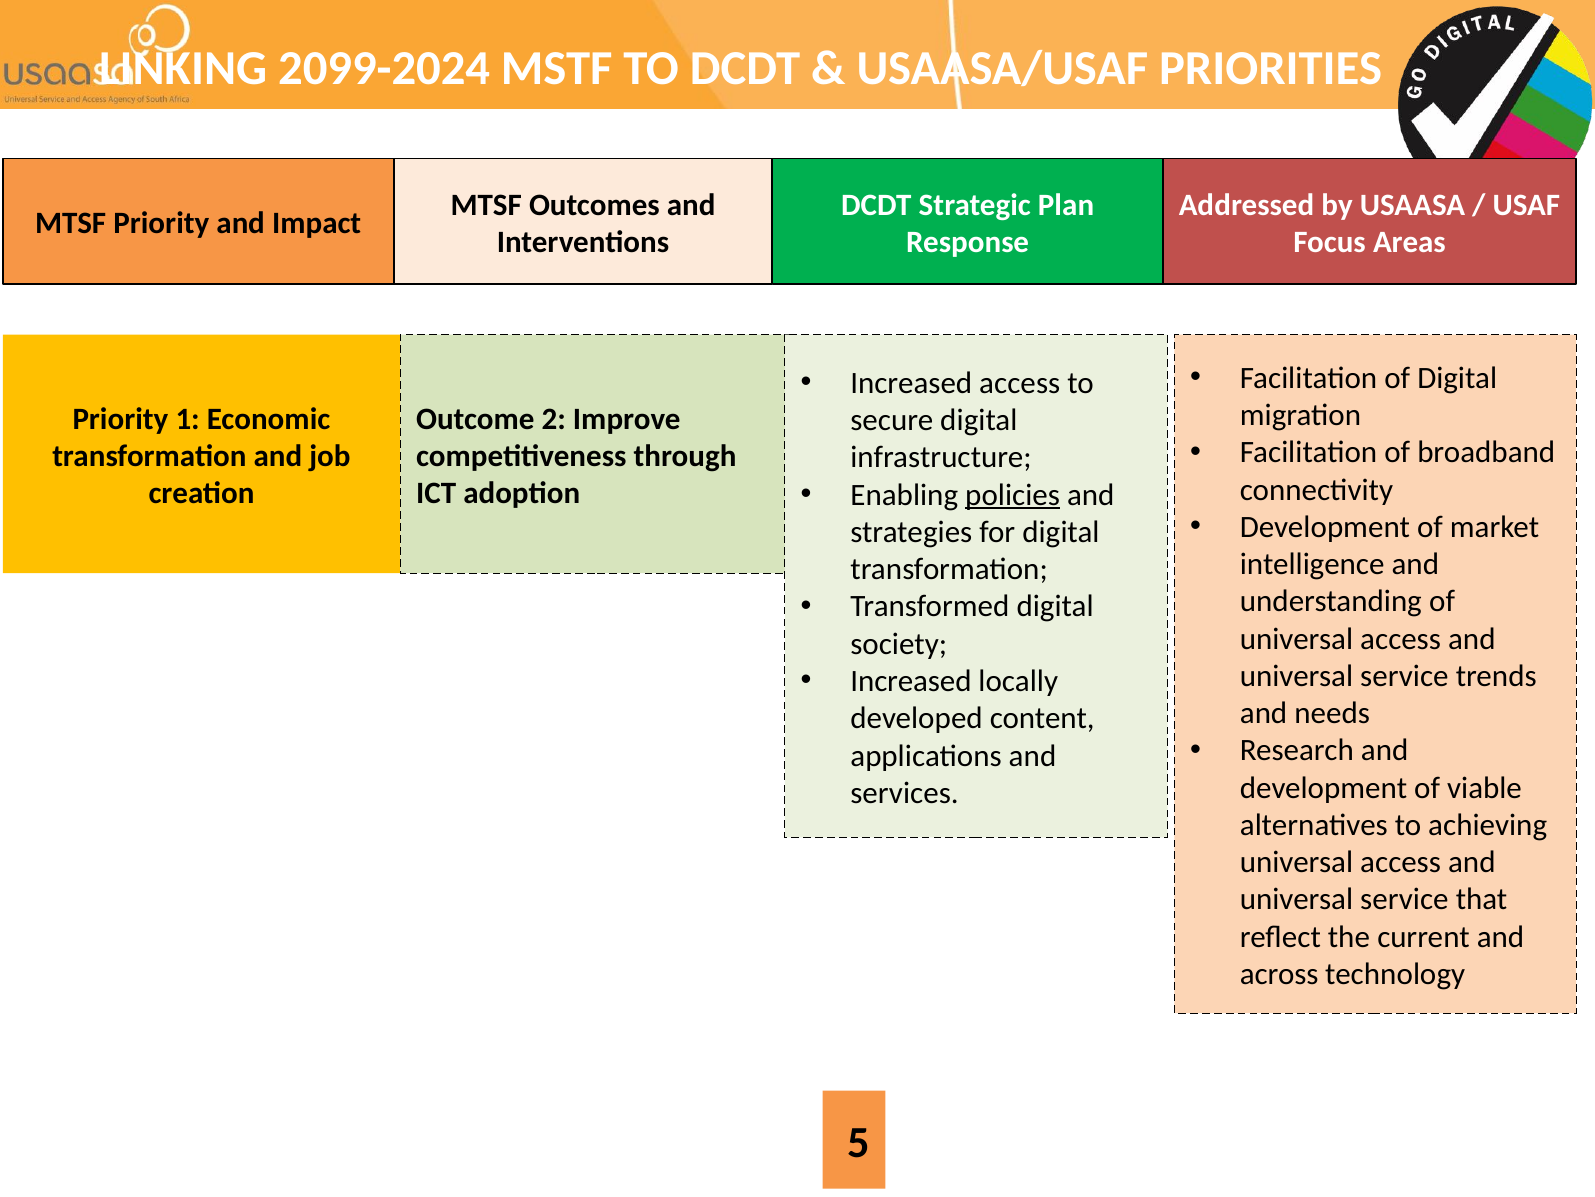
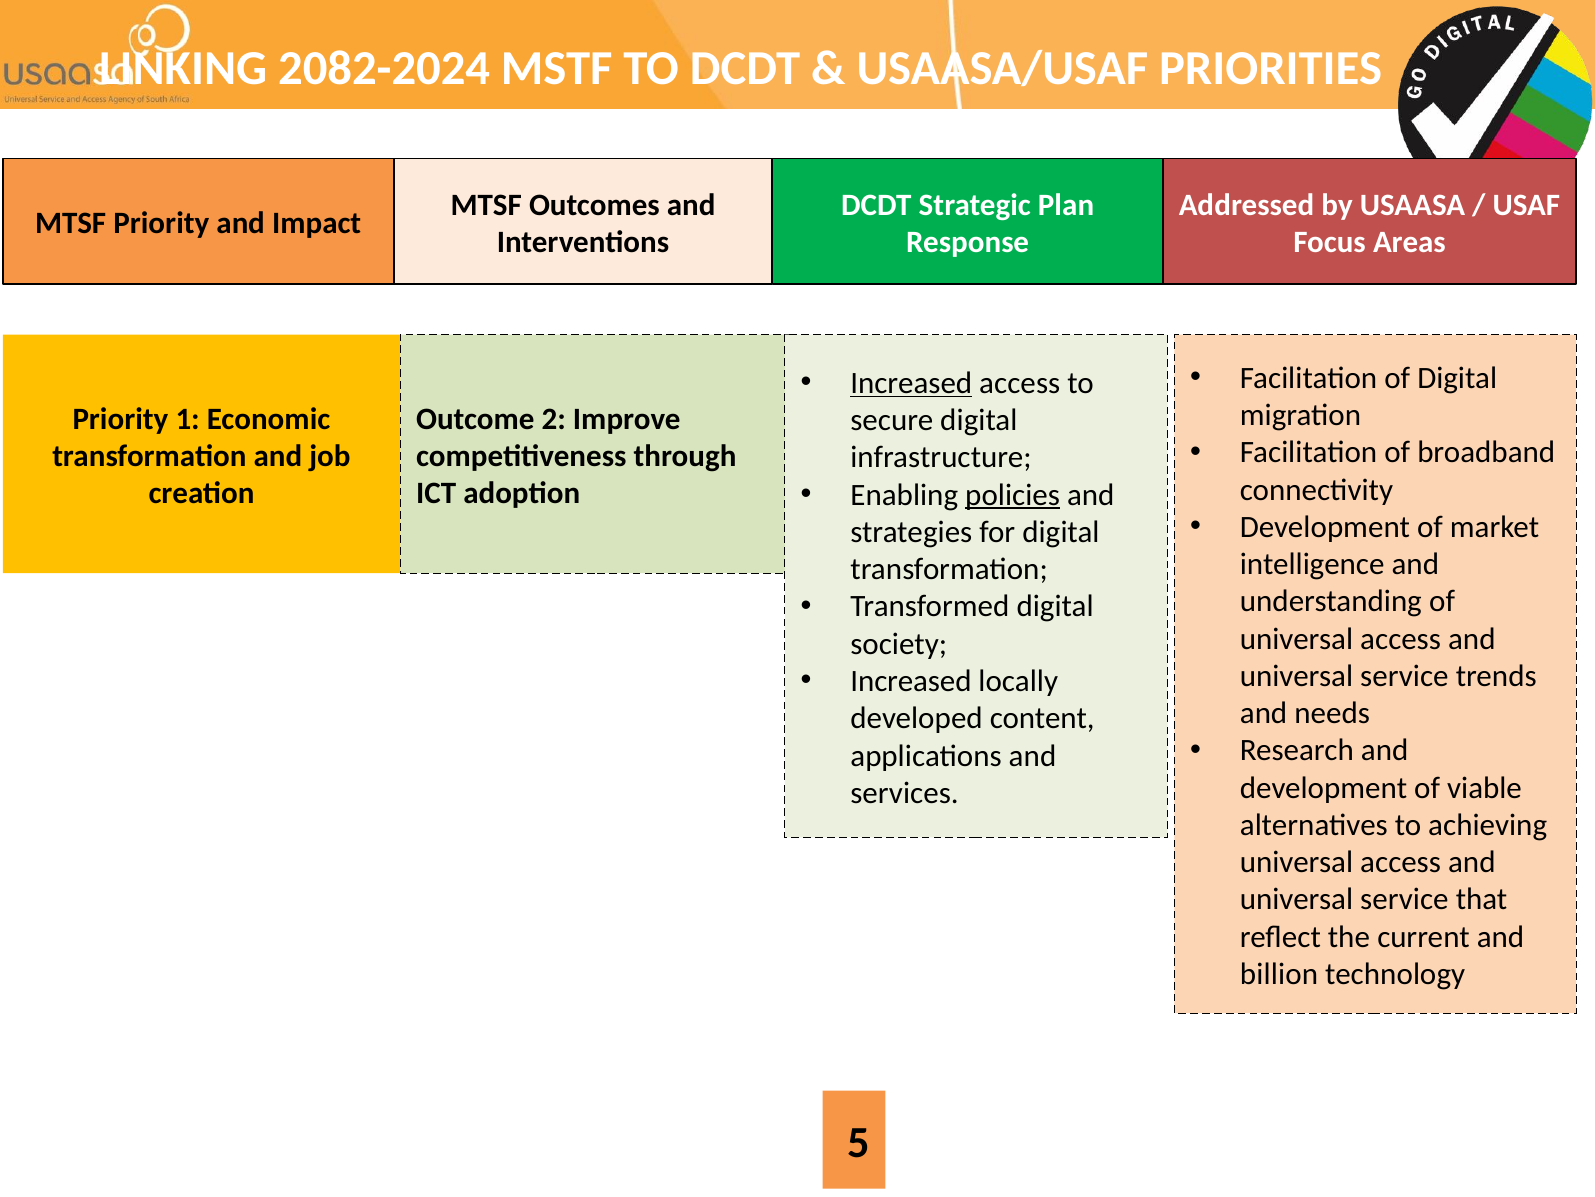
2099-2024: 2099-2024 -> 2082-2024
Increased at (911, 383) underline: none -> present
across: across -> billion
